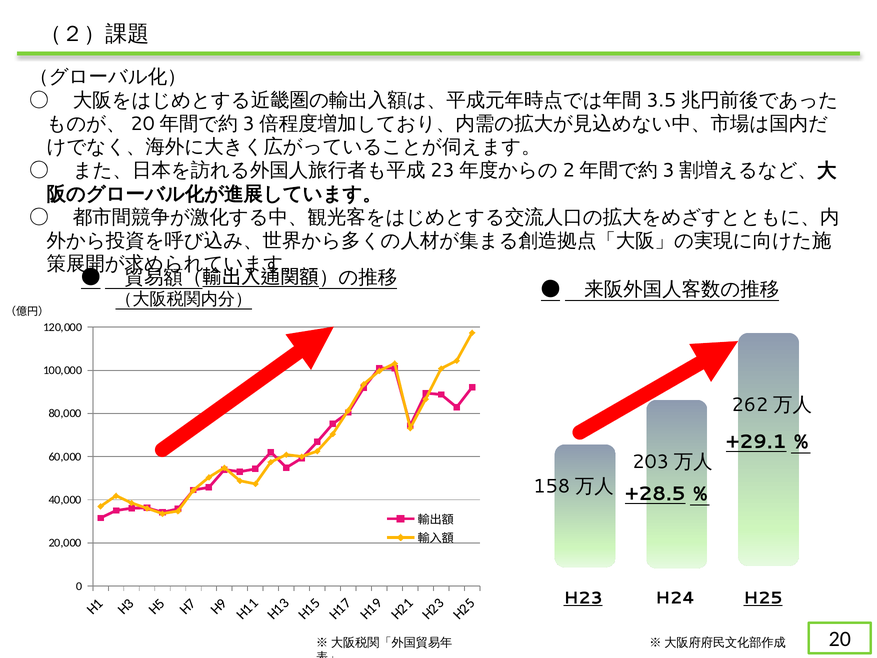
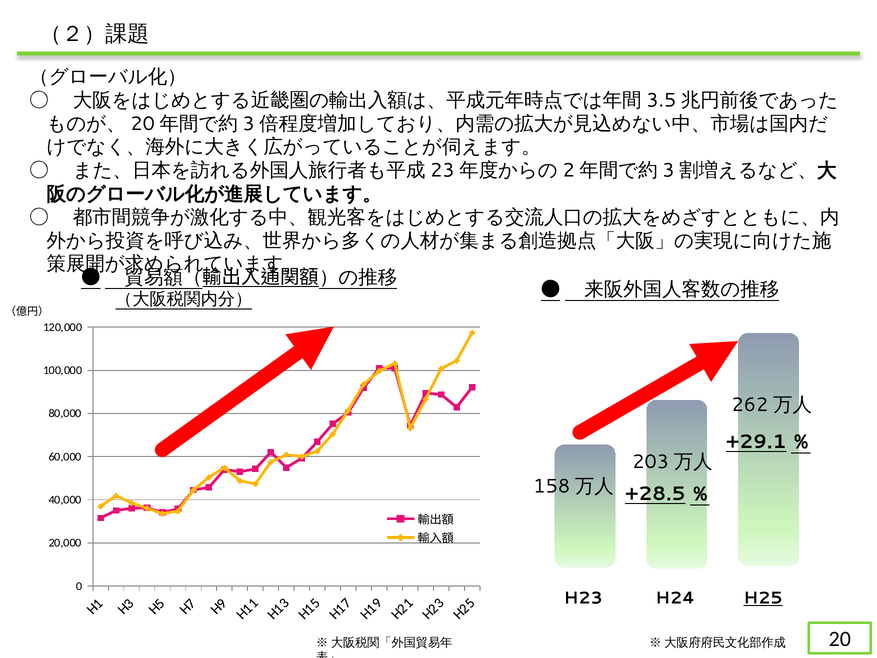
H23 underline: present -> none
